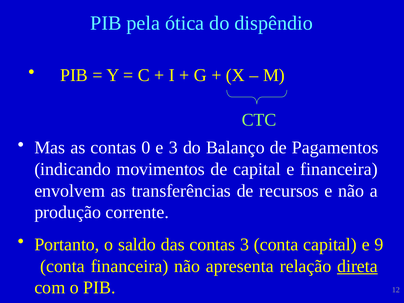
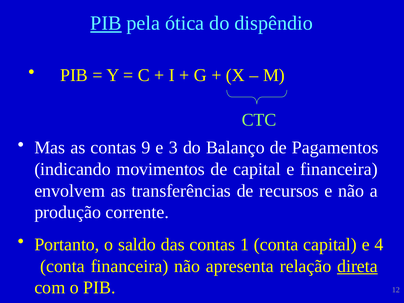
PIB at (106, 23) underline: none -> present
0: 0 -> 9
contas 3: 3 -> 1
9: 9 -> 4
